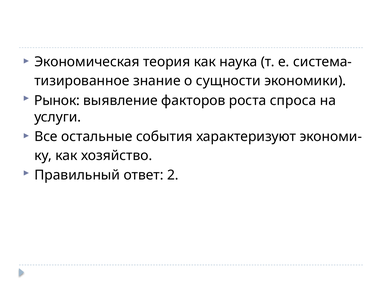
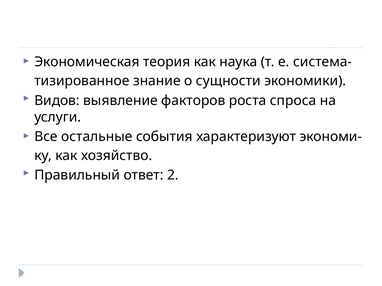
Рынок: Рынок -> Видов
